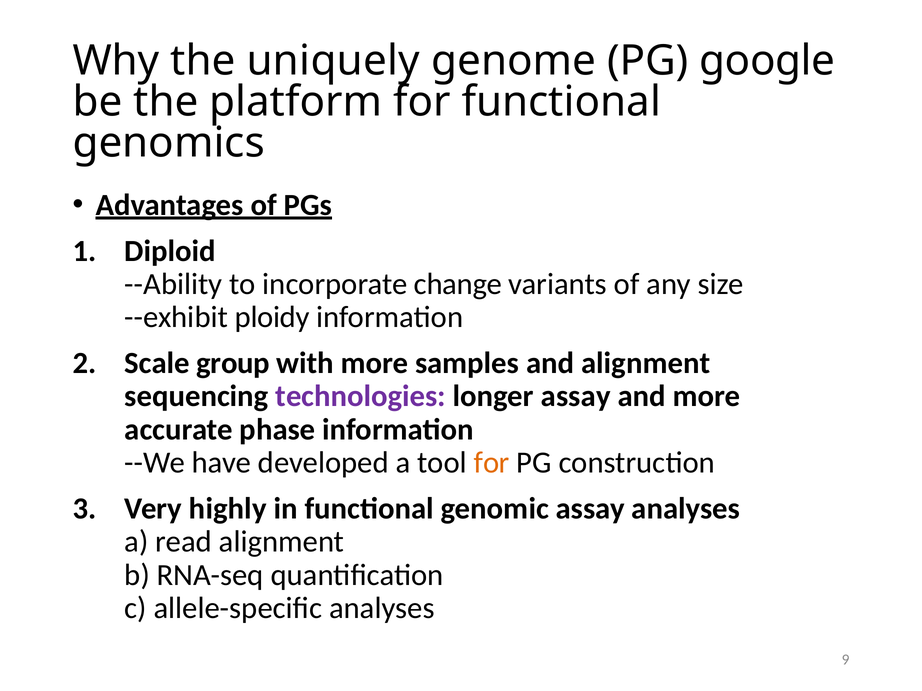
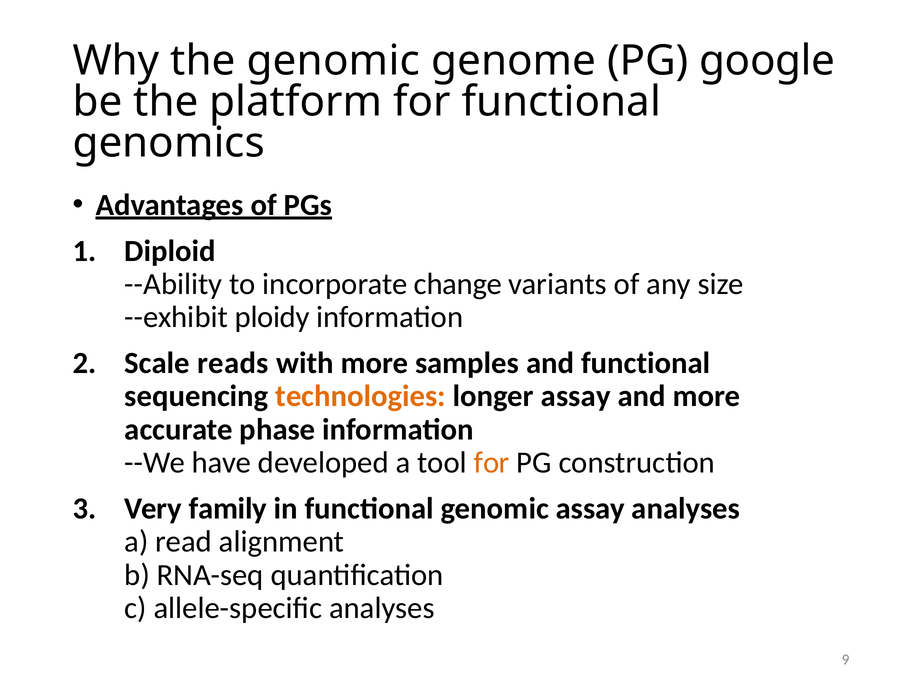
the uniquely: uniquely -> genomic
group: group -> reads
and alignment: alignment -> functional
technologies colour: purple -> orange
highly: highly -> family
